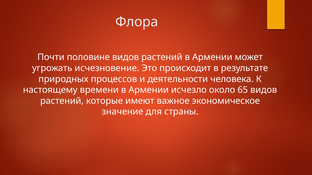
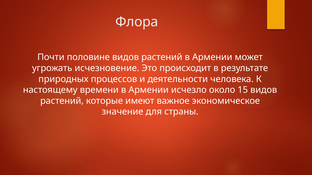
65: 65 -> 15
